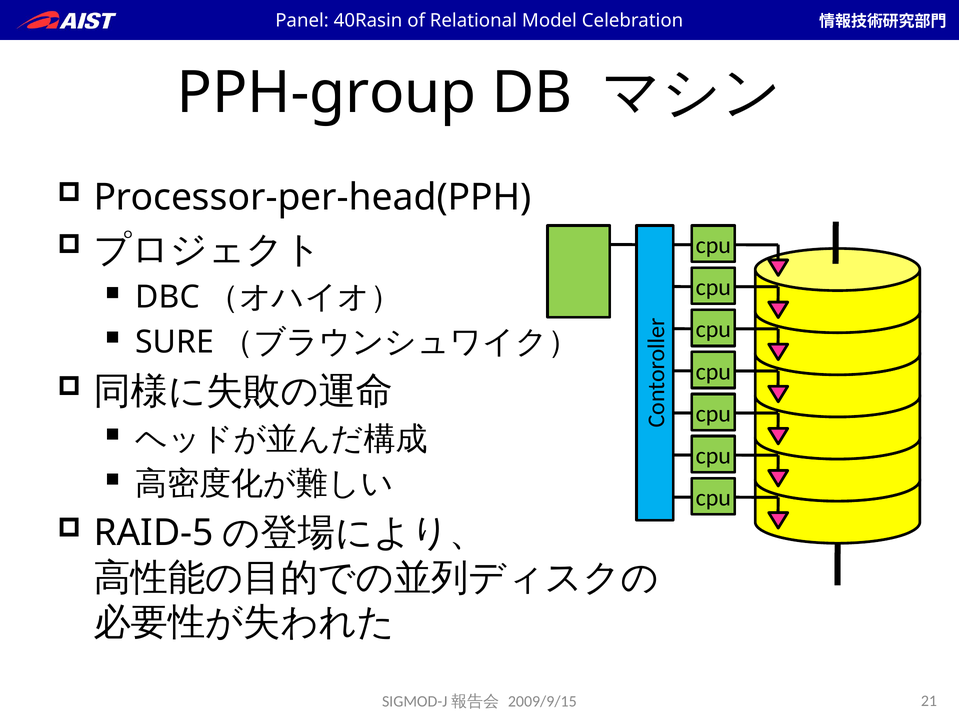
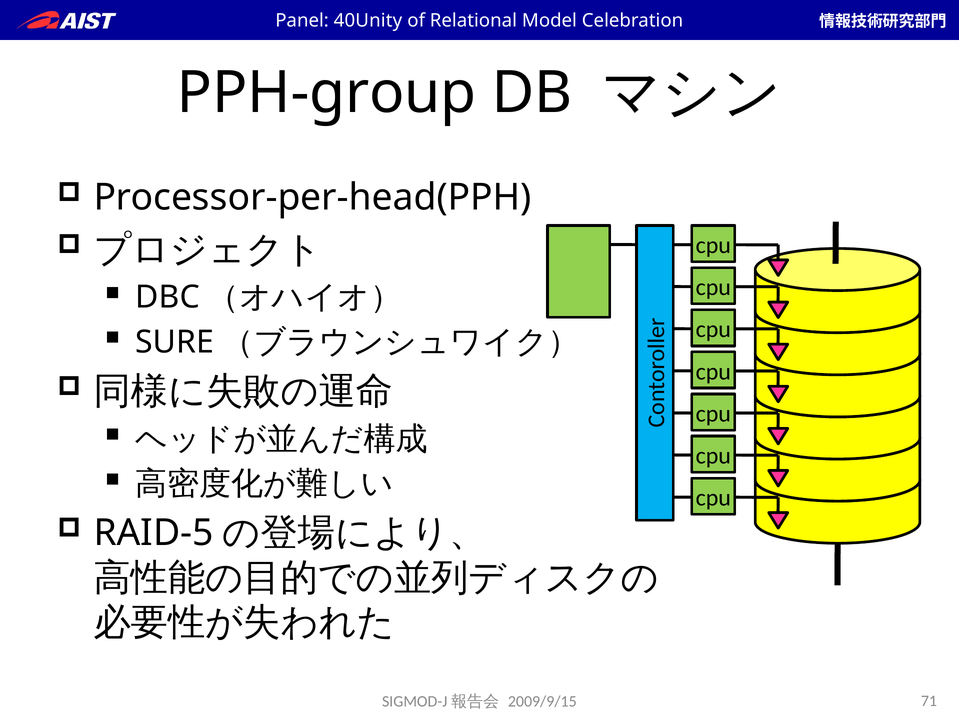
40Rasin: 40Rasin -> 40Unity
21: 21 -> 71
